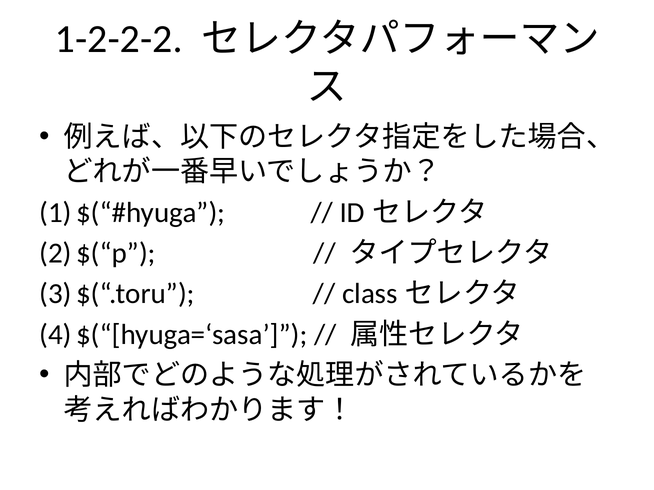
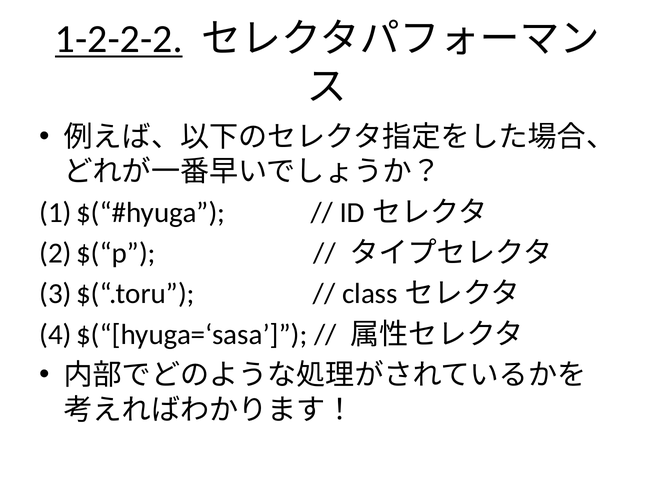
1-2-2-2 underline: none -> present
